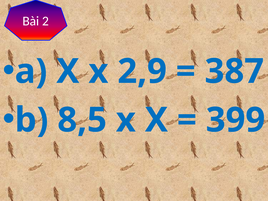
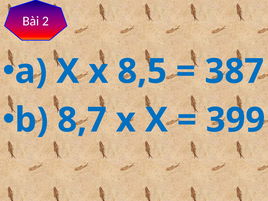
2,9: 2,9 -> 8,5
8,5: 8,5 -> 8,7
